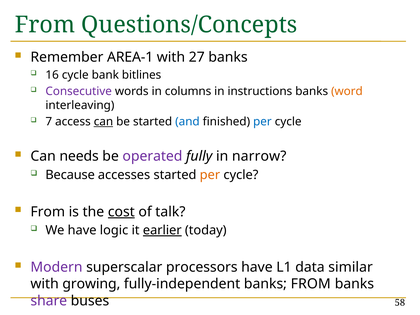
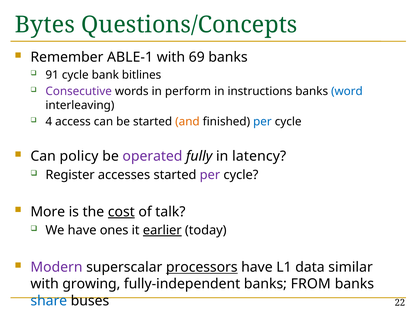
From at (45, 25): From -> Bytes
AREA-1: AREA-1 -> ABLE-1
27: 27 -> 69
16: 16 -> 91
columns: columns -> perform
word colour: orange -> blue
7: 7 -> 4
can at (103, 122) underline: present -> none
and colour: blue -> orange
needs: needs -> policy
narrow: narrow -> latency
Because: Because -> Register
per at (210, 175) colour: orange -> purple
From at (48, 212): From -> More
logic: logic -> ones
processors underline: none -> present
share colour: purple -> blue
58: 58 -> 22
